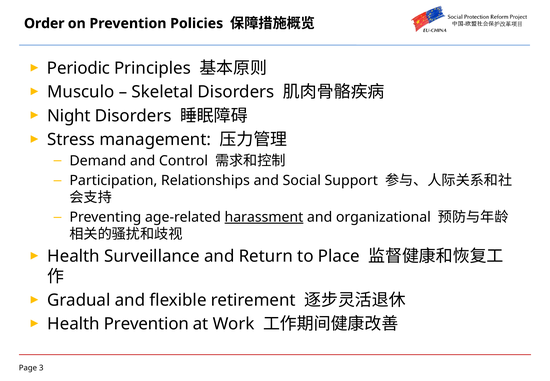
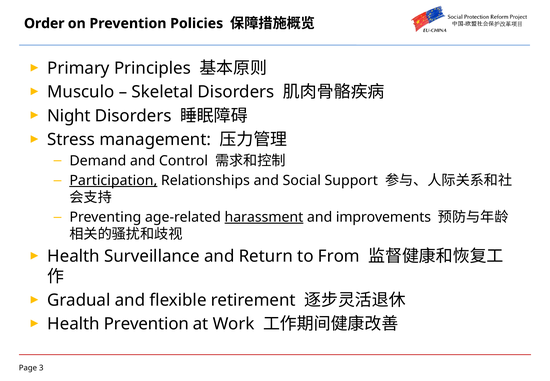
Periodic: Periodic -> Primary
Participation underline: none -> present
organizational: organizational -> improvements
Place: Place -> From
